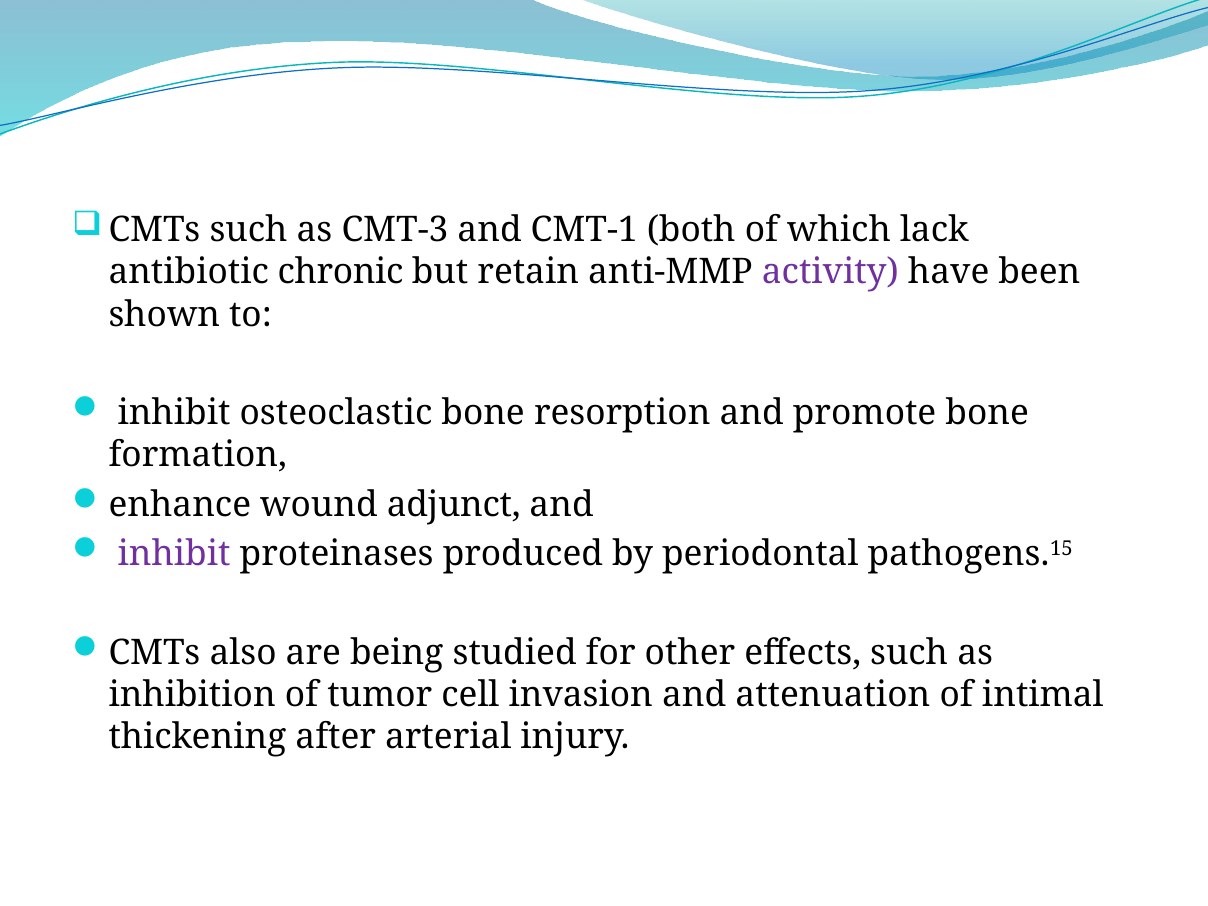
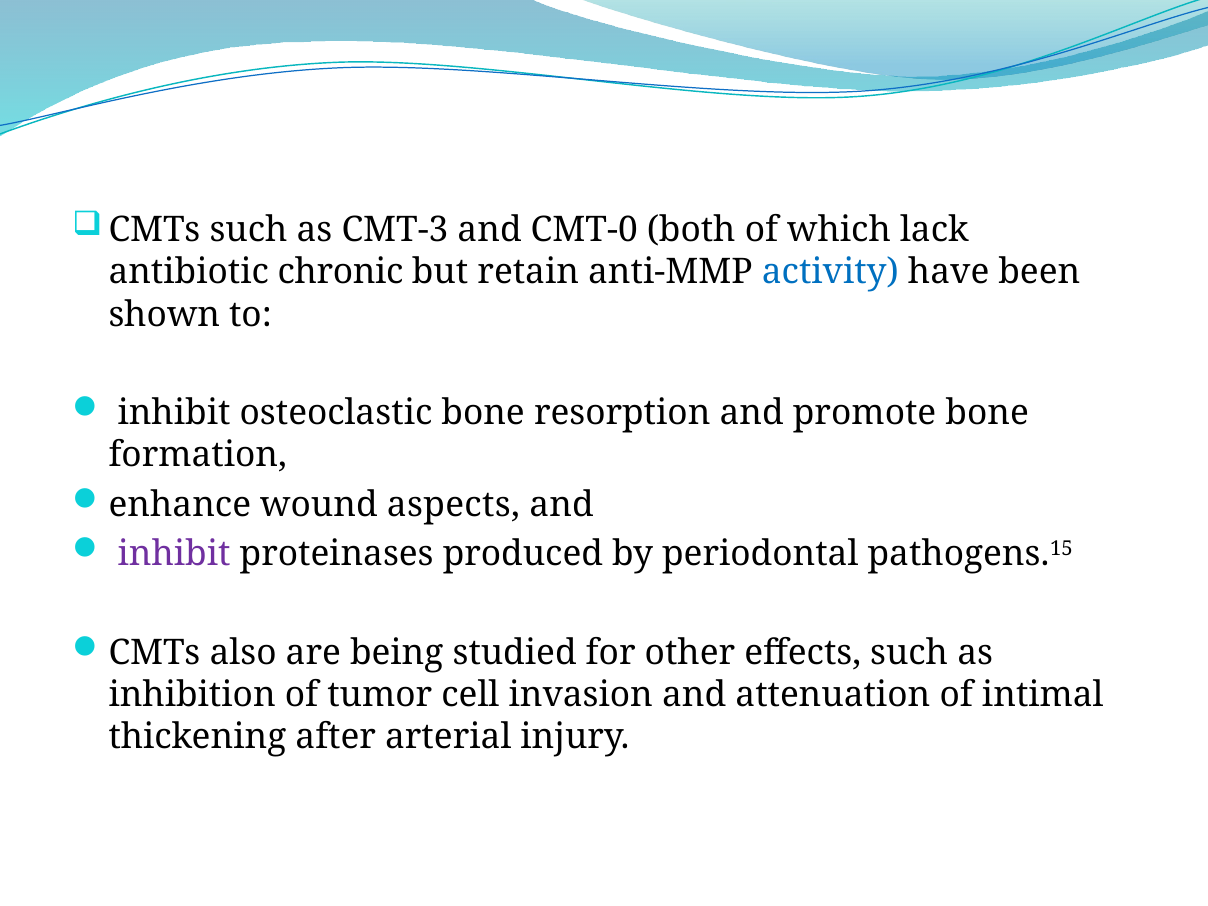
CMT-1: CMT-1 -> CMT-0
activity colour: purple -> blue
adjunct: adjunct -> aspects
